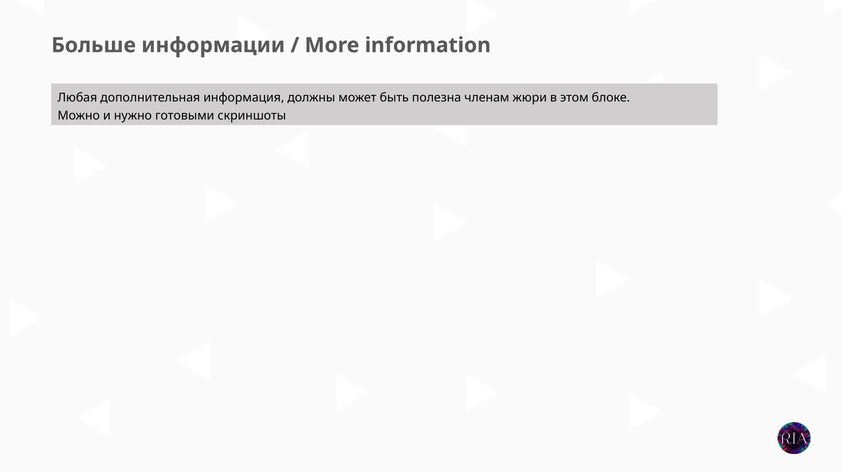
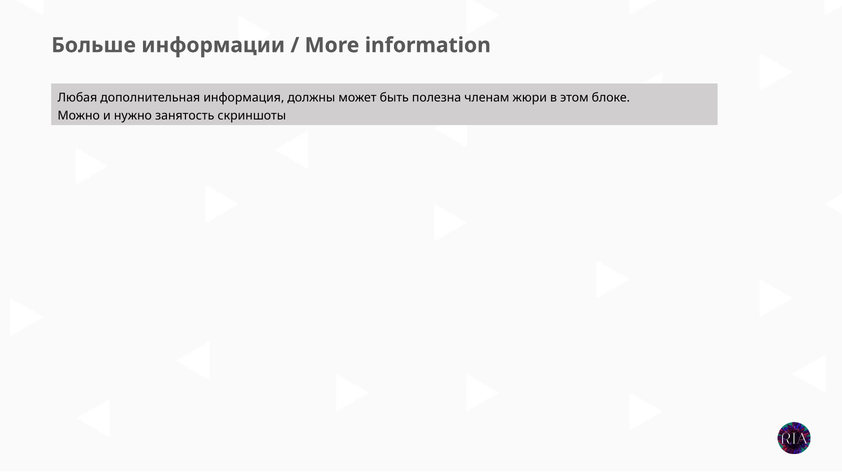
готовыми: готовыми -> занятость
